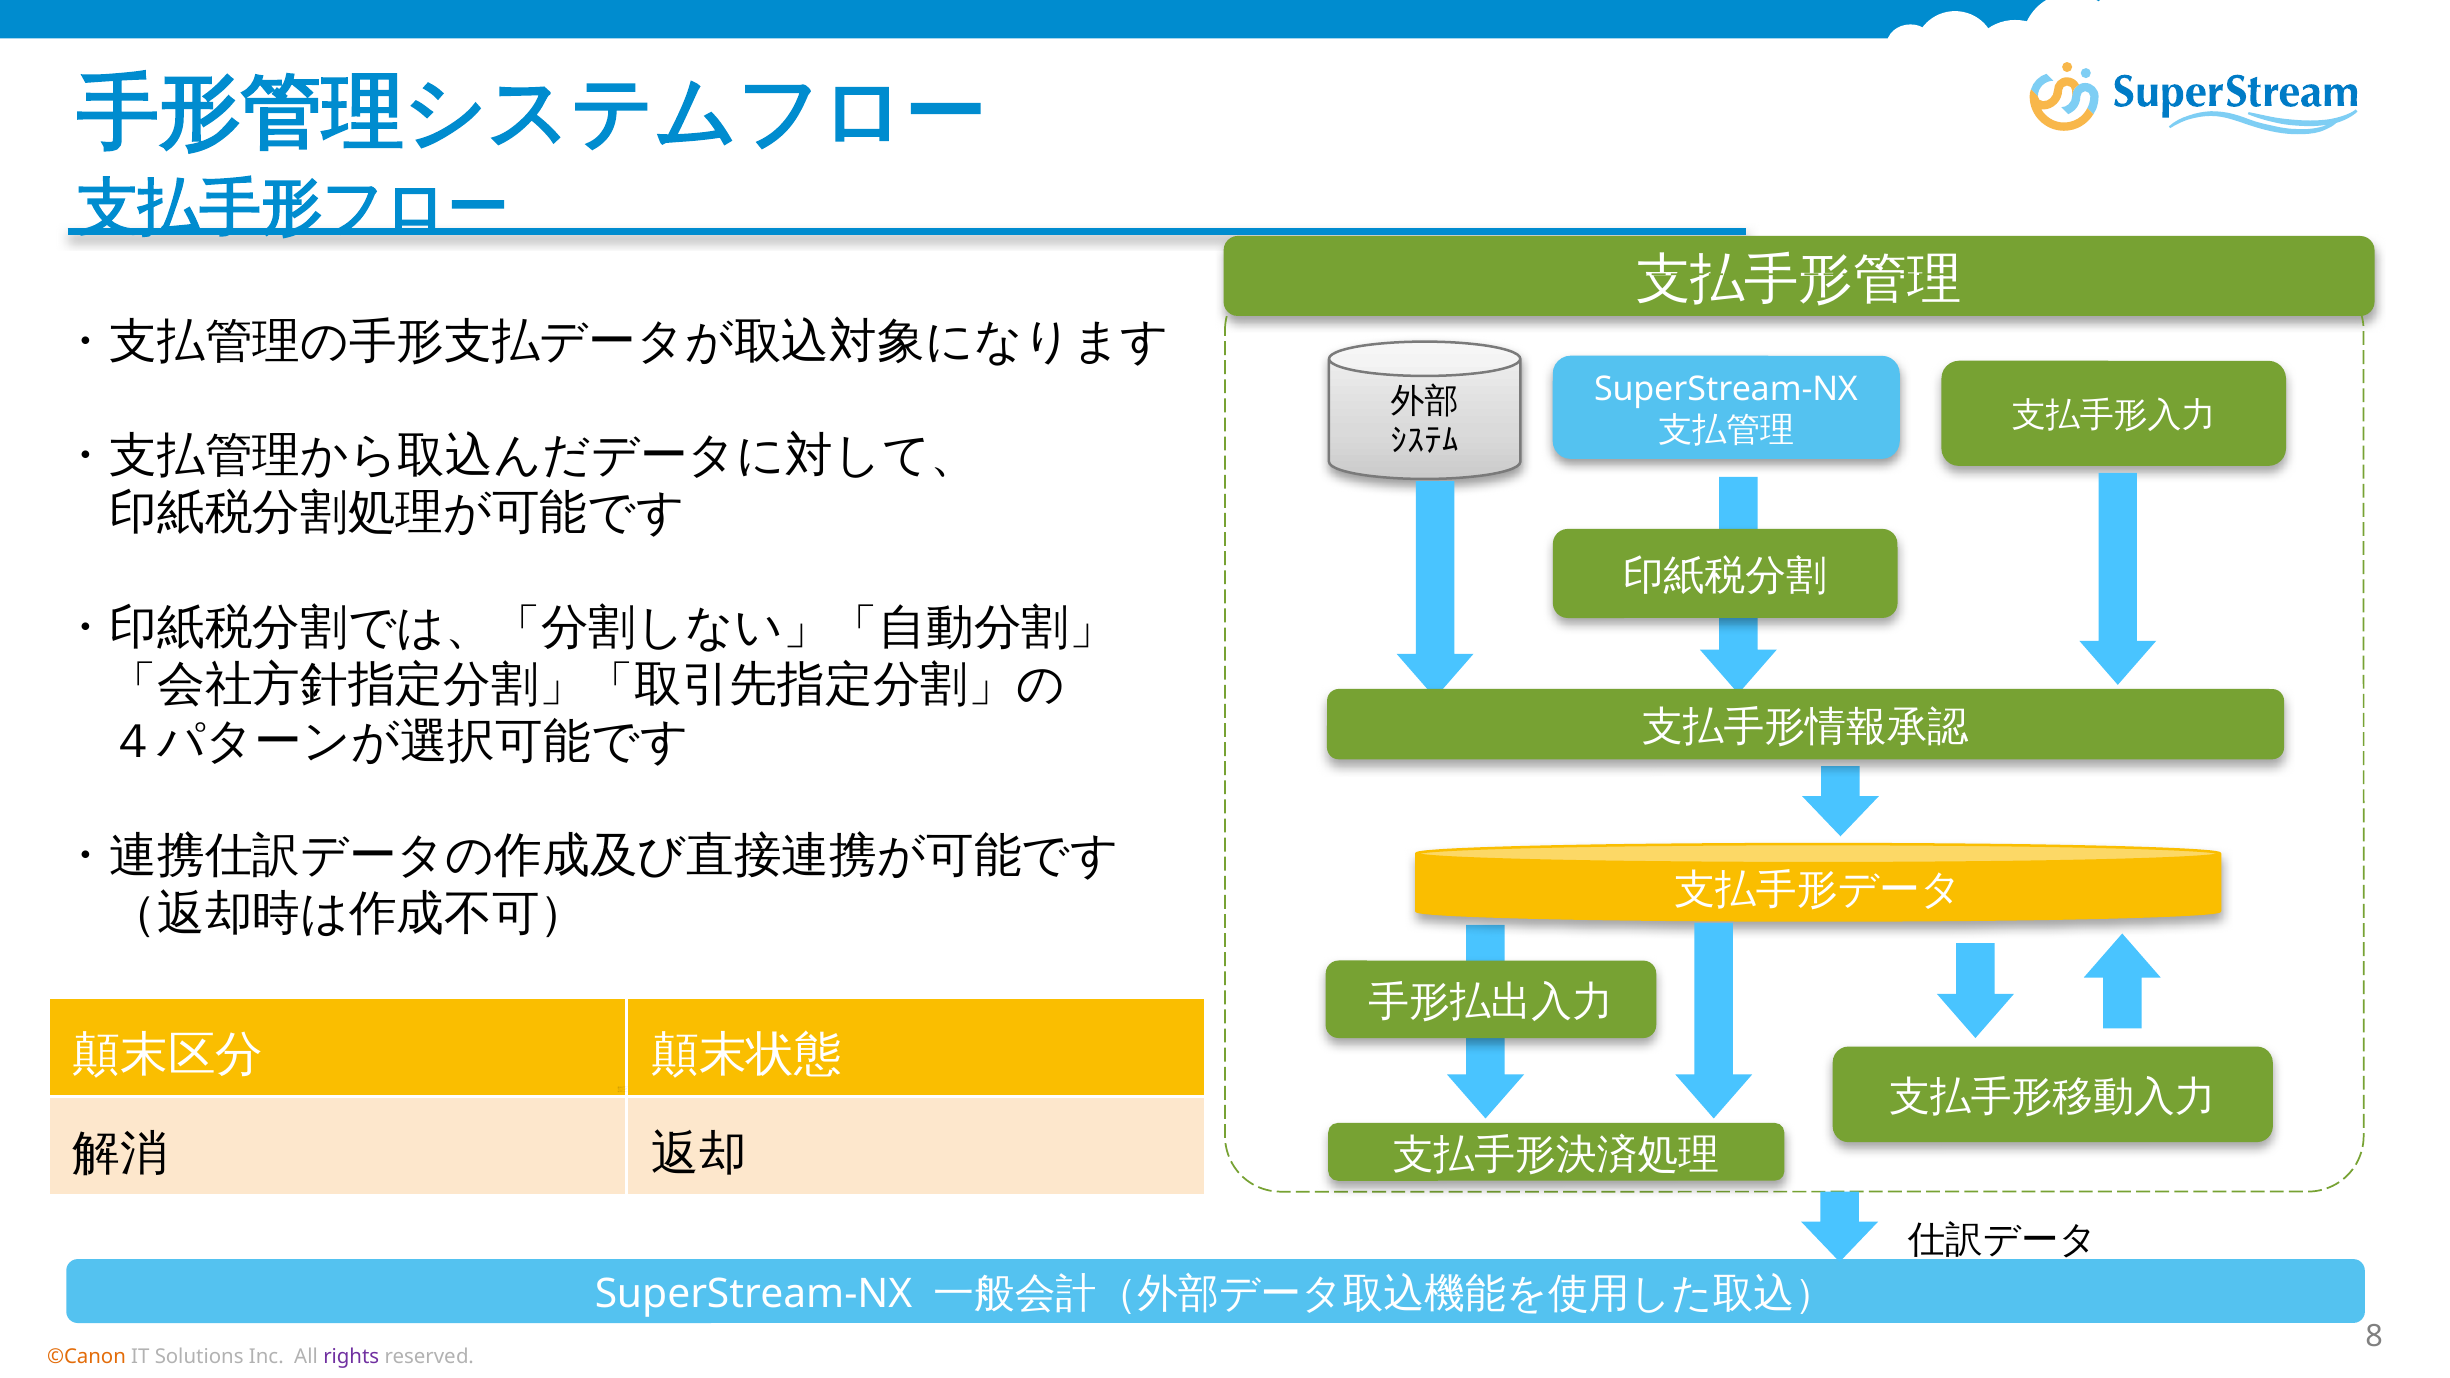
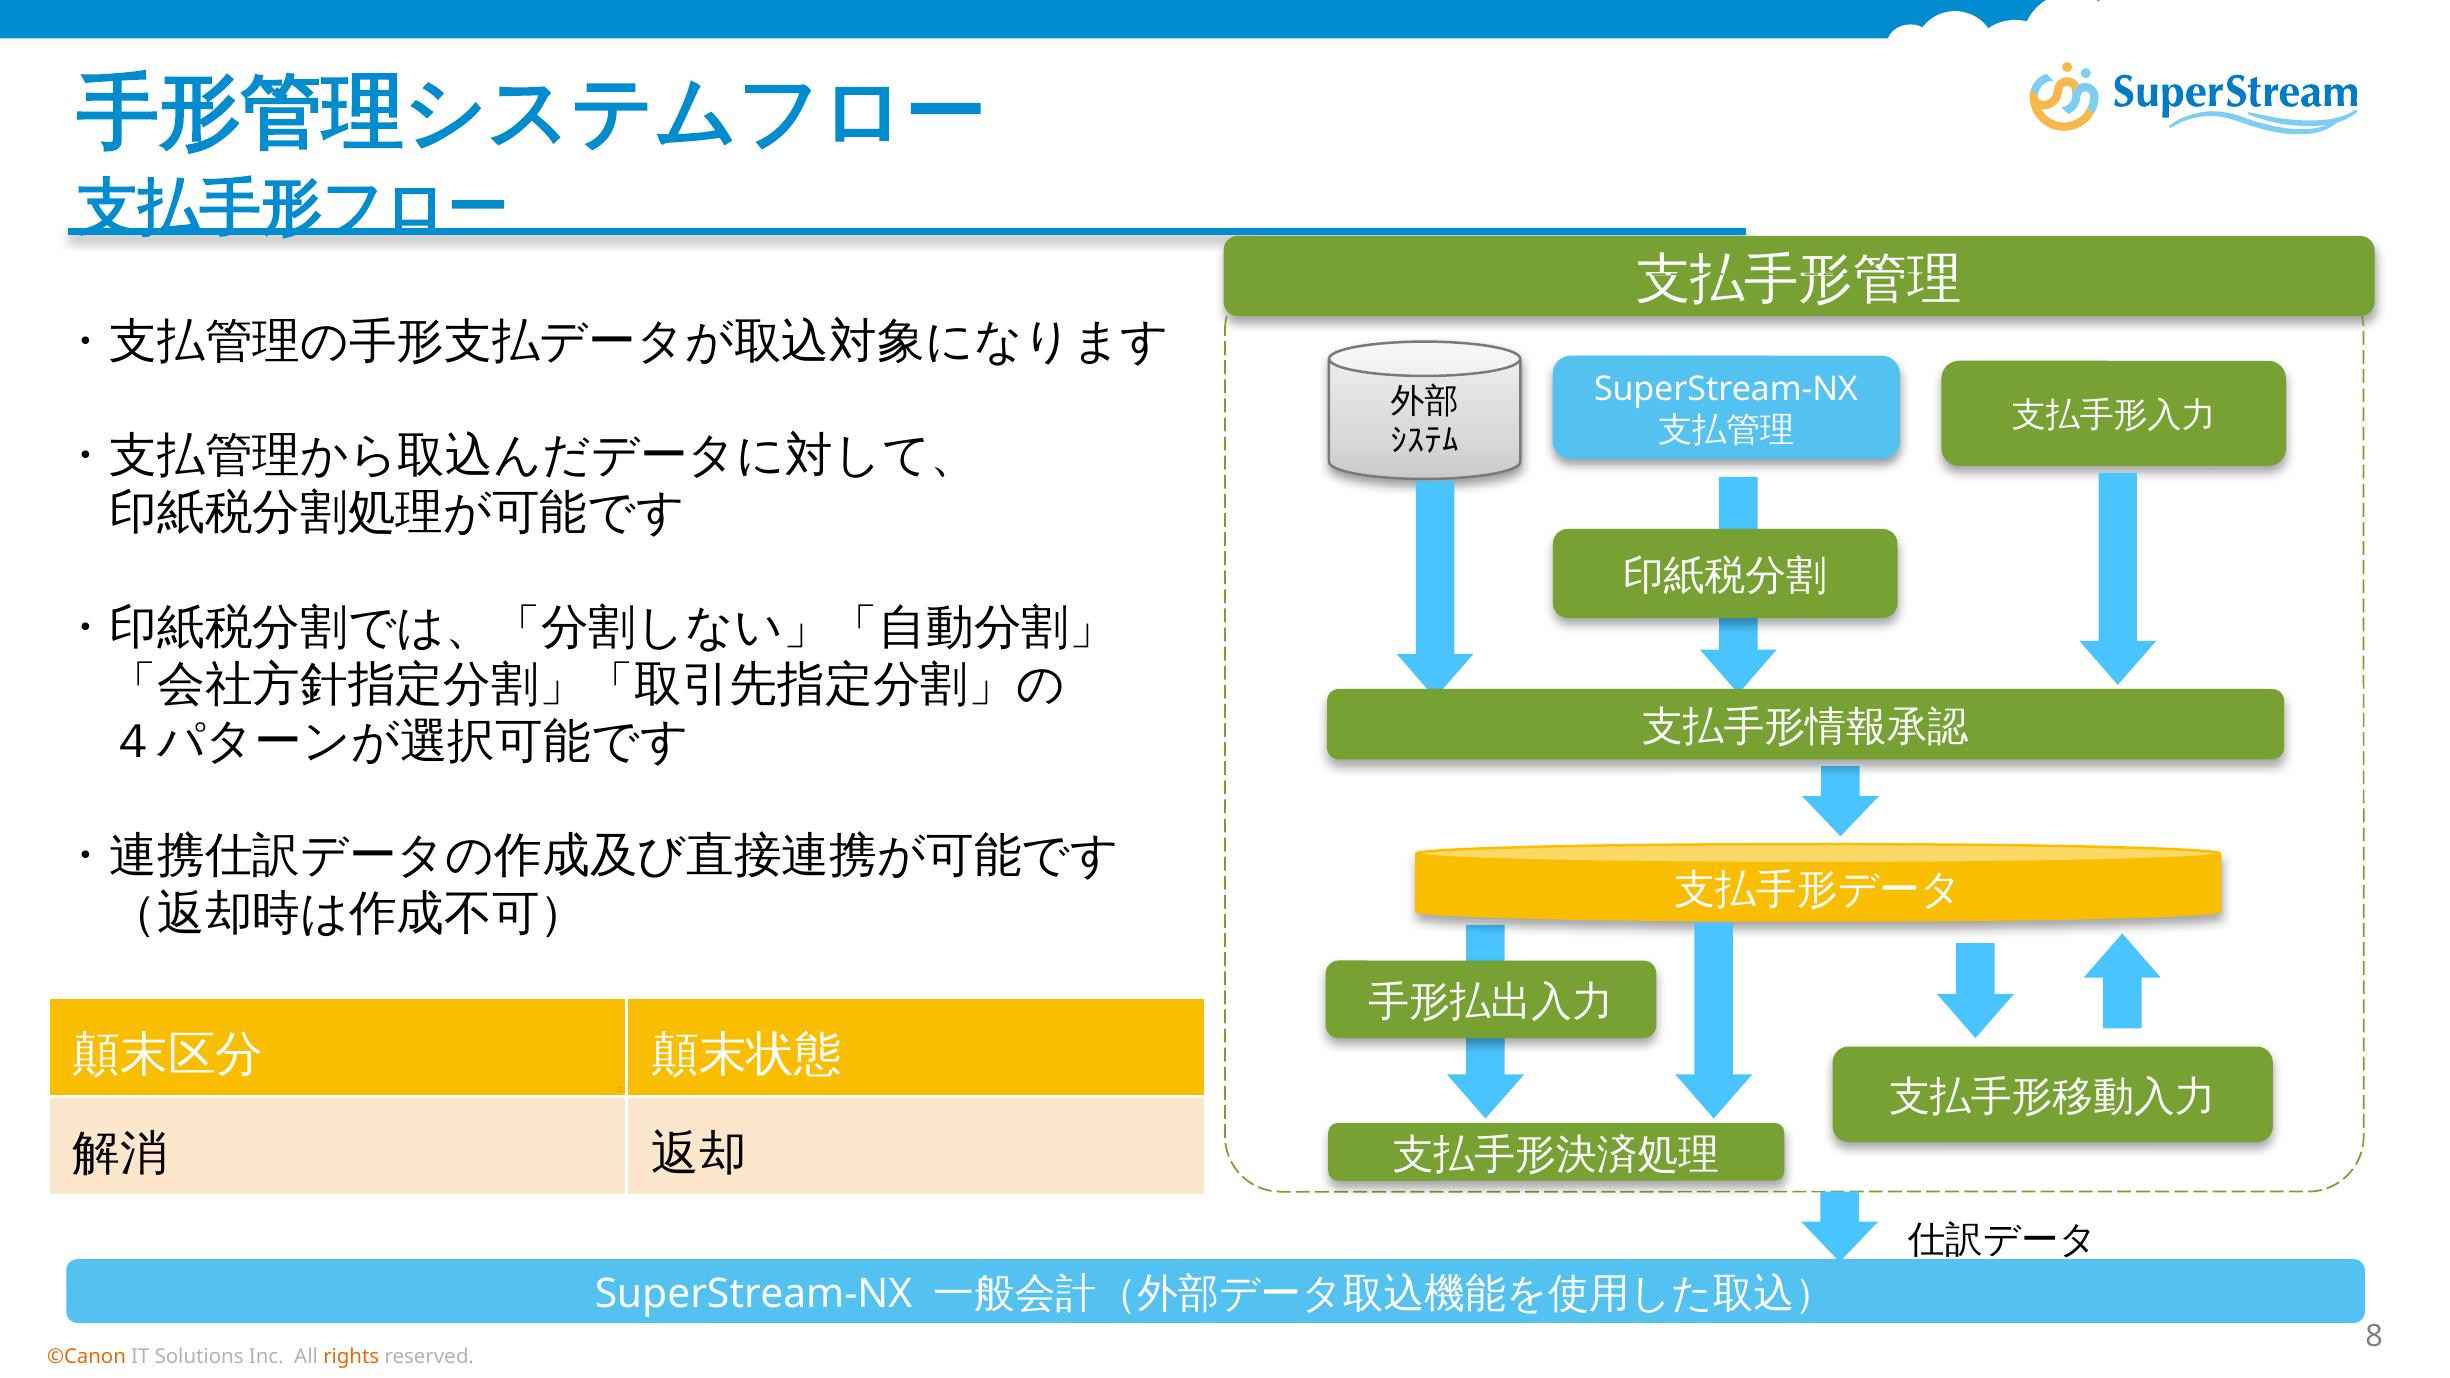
rights colour: purple -> orange
